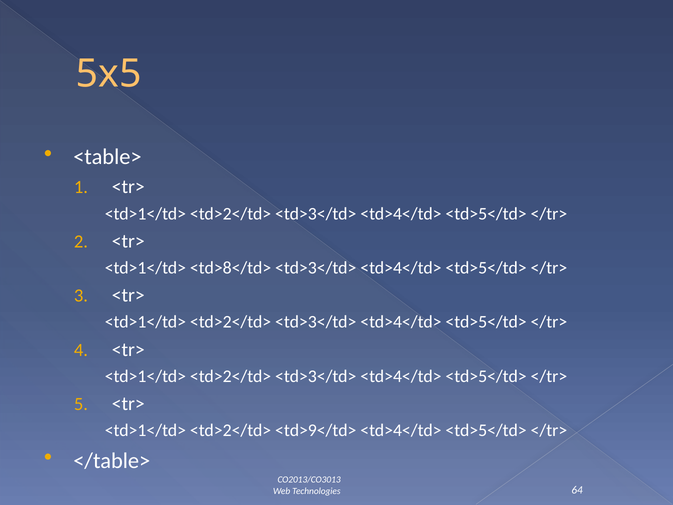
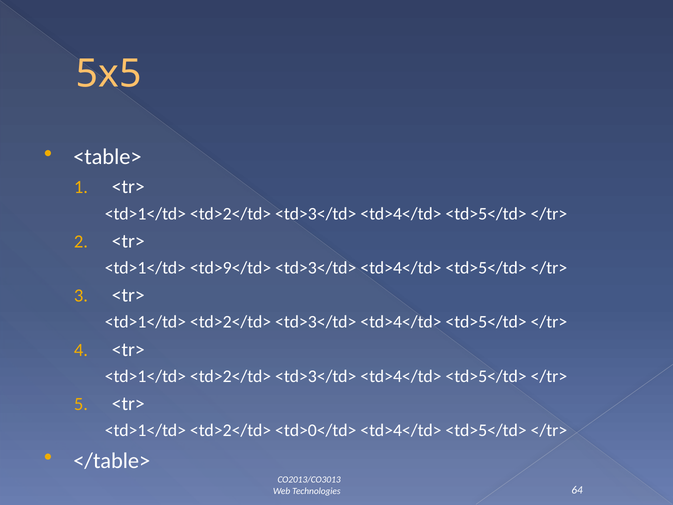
<td>8</td>: <td>8</td> -> <td>9</td>
<td>9</td>: <td>9</td> -> <td>0</td>
